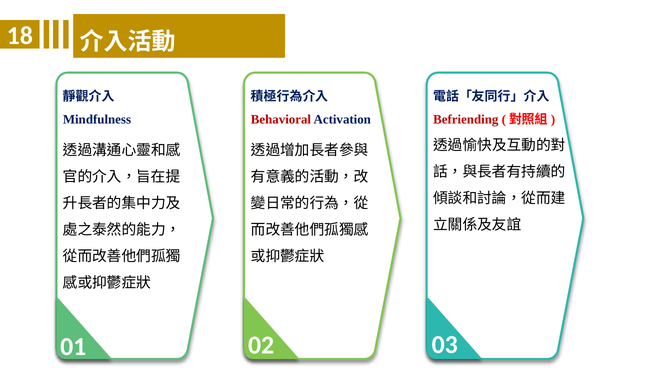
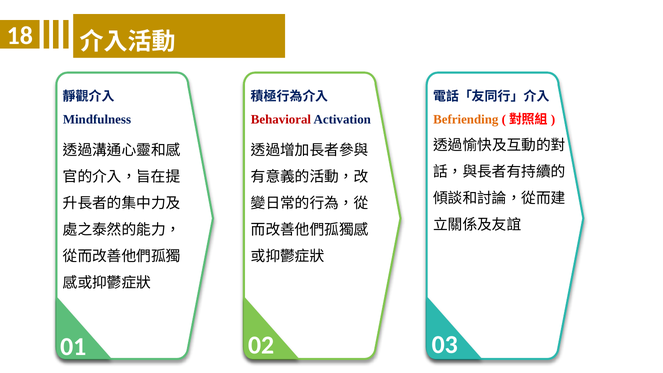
Befriending colour: red -> orange
